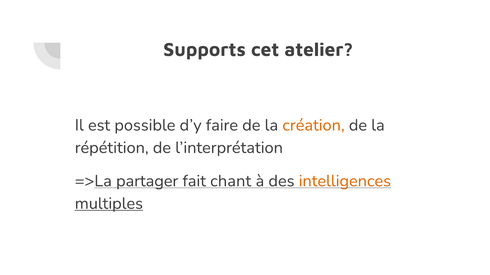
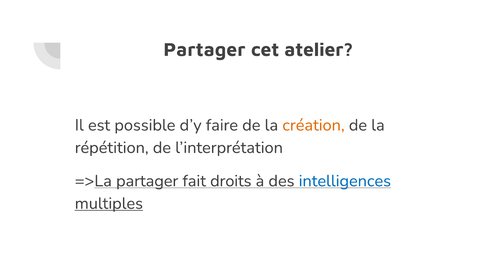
Supports at (204, 50): Supports -> Partager
chant: chant -> droits
intelligences colour: orange -> blue
